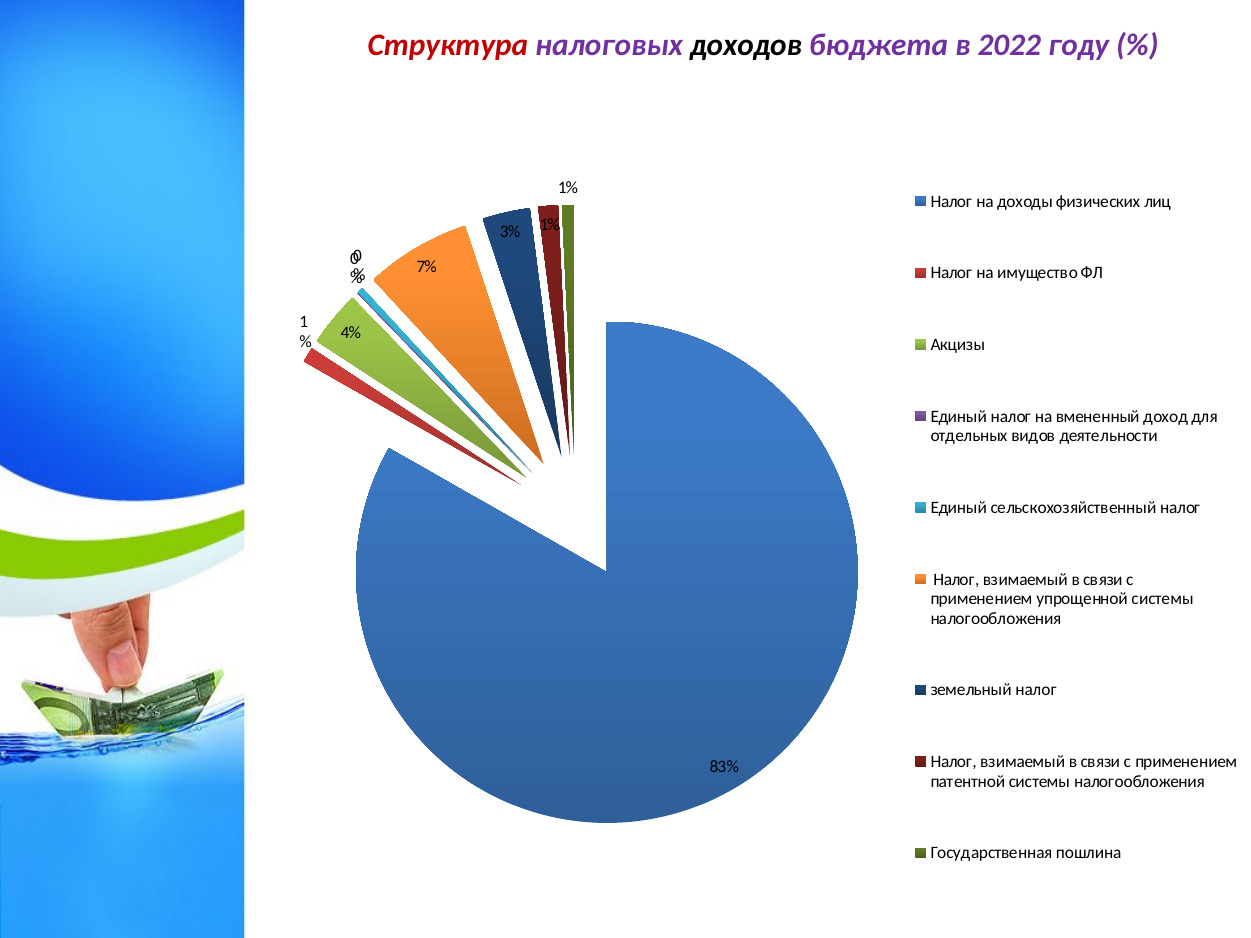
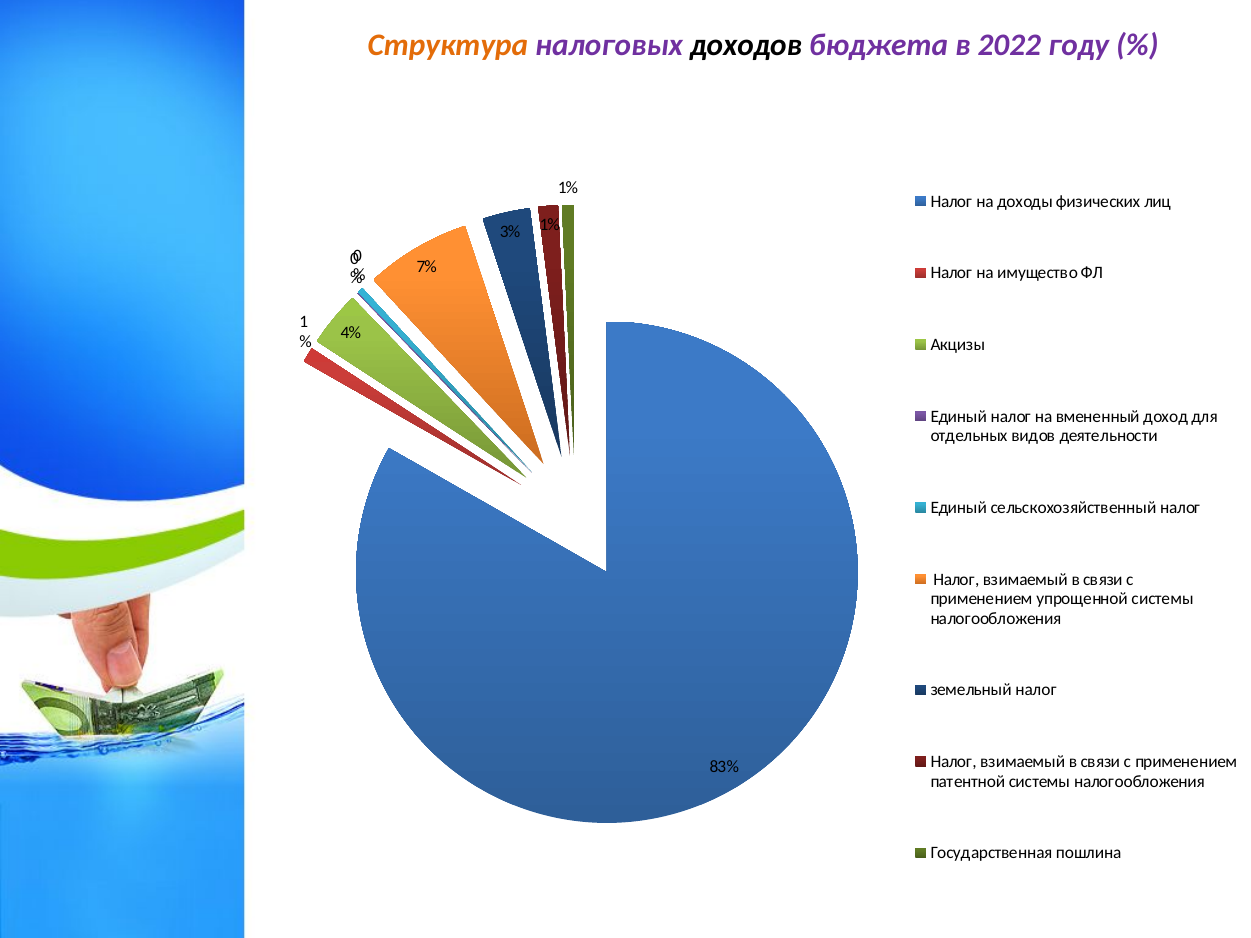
Структура colour: red -> orange
